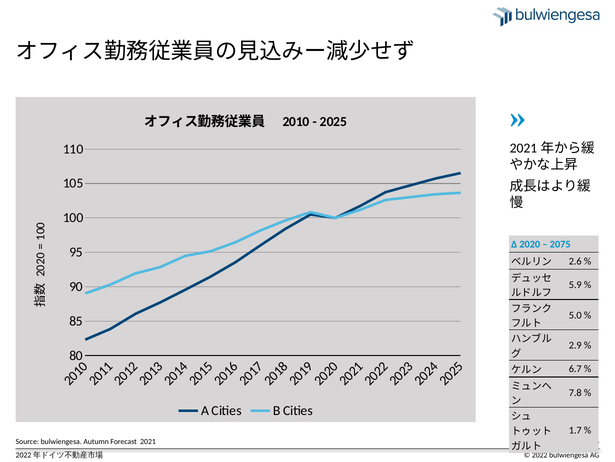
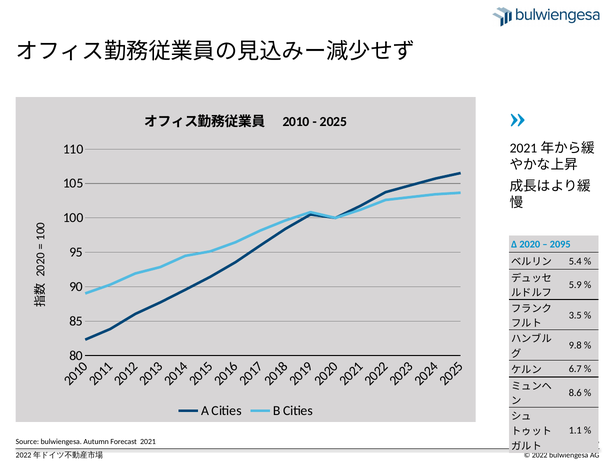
2075: 2075 -> 2095
2.6: 2.6 -> 5.4
5.0: 5.0 -> 3.5
2.9: 2.9 -> 9.8
7.8: 7.8 -> 8.6
1.7: 1.7 -> 1.1
